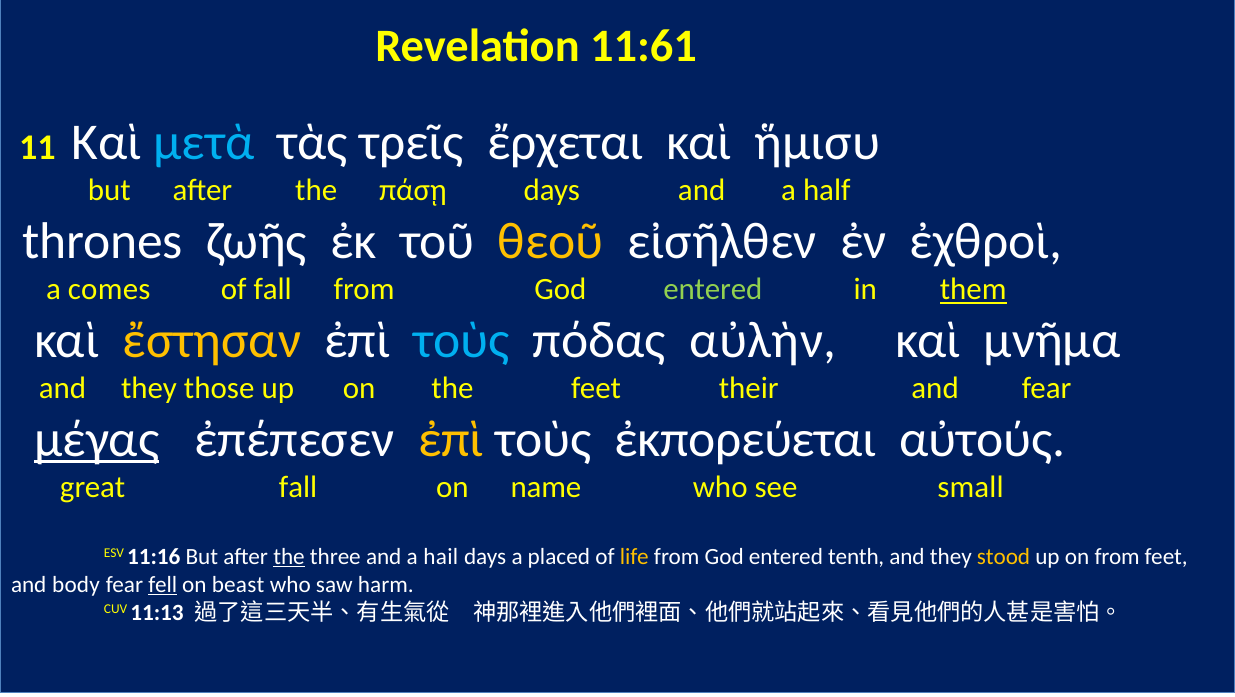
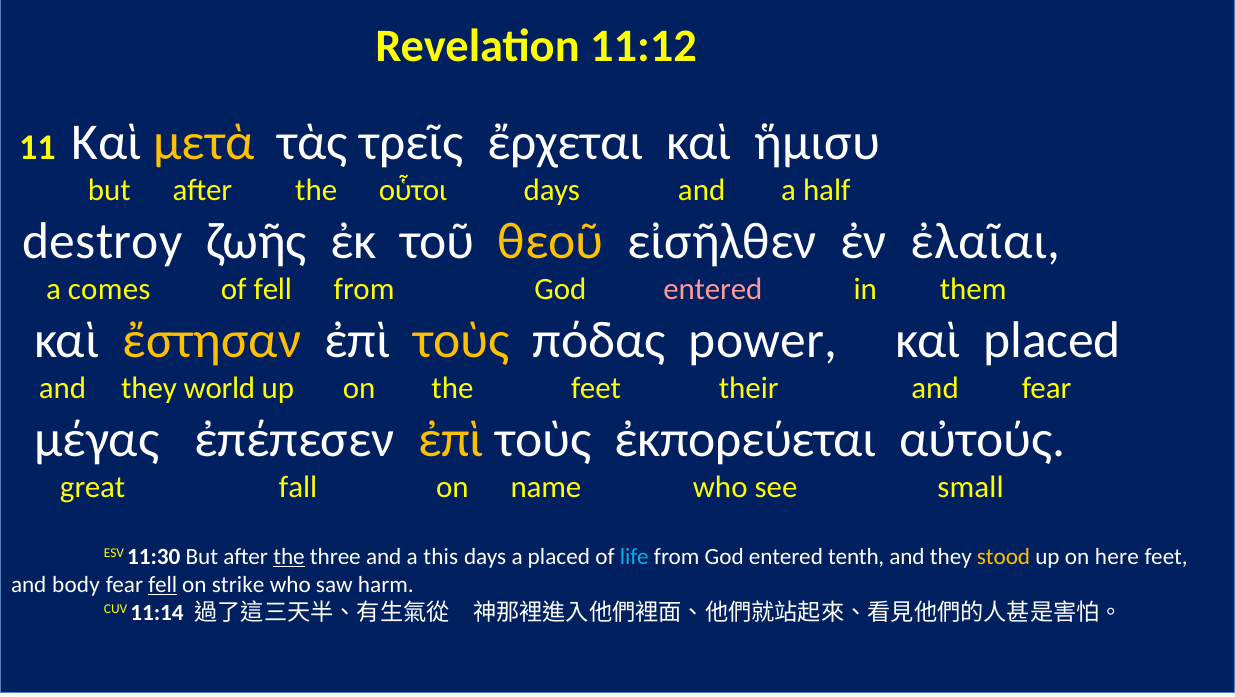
11:61: 11:61 -> 11:12
μετὰ colour: light blue -> yellow
πάσῃ: πάσῃ -> οὗτοι
thrones: thrones -> destroy
ἐχθροὶ: ἐχθροὶ -> ἐλαῖαι
of fall: fall -> fell
entered at (713, 289) colour: light green -> pink
them underline: present -> none
τοὺς at (462, 340) colour: light blue -> yellow
αὐλὴν: αὐλὴν -> power
καὶ μνῆμα: μνῆμα -> placed
those: those -> world
μέγας underline: present -> none
11:16: 11:16 -> 11:30
hail: hail -> this
life colour: yellow -> light blue
on from: from -> here
beast: beast -> strike
11:13: 11:13 -> 11:14
